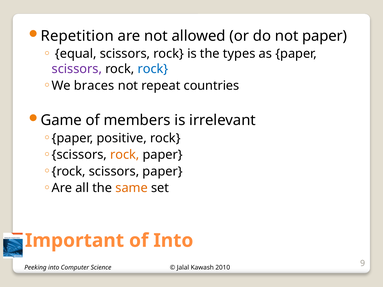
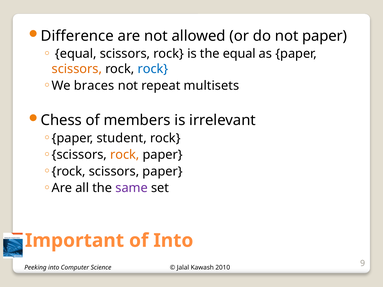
Repetition: Repetition -> Difference
the types: types -> equal
scissors at (77, 69) colour: purple -> orange
countries: countries -> multisets
Game: Game -> Chess
positive: positive -> student
same colour: orange -> purple
